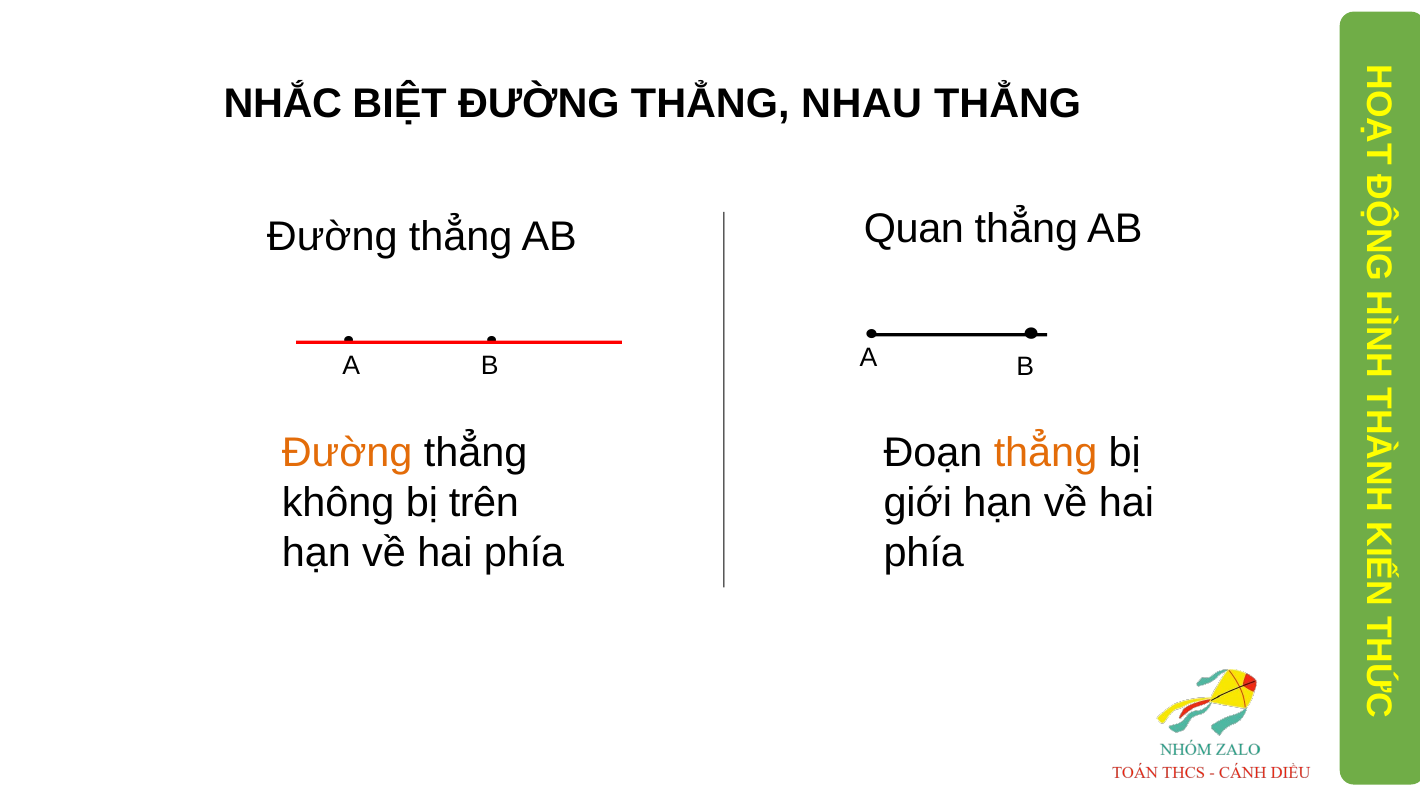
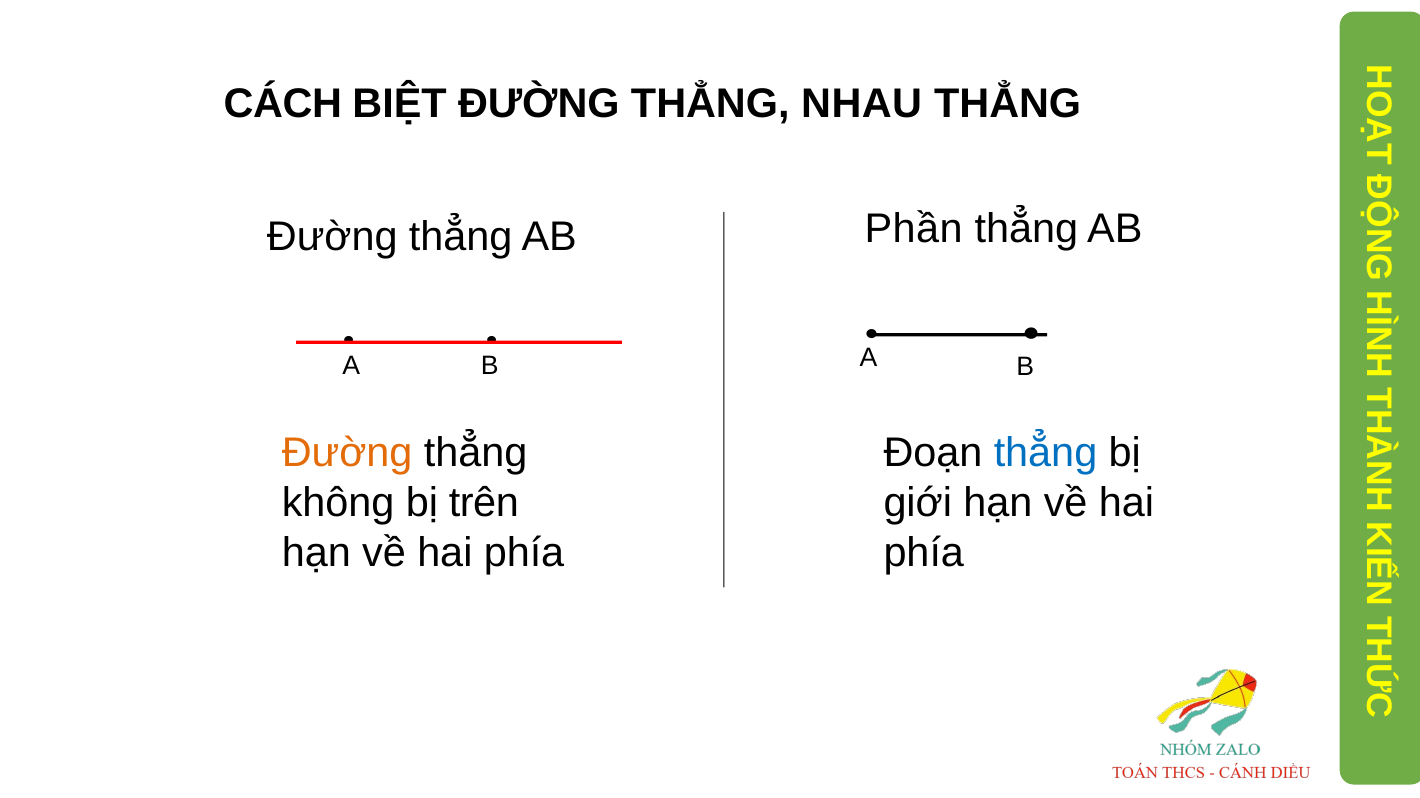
NHẮC: NHẮC -> CÁCH
Quan: Quan -> Phần
thẳng at (1046, 453) colour: orange -> blue
